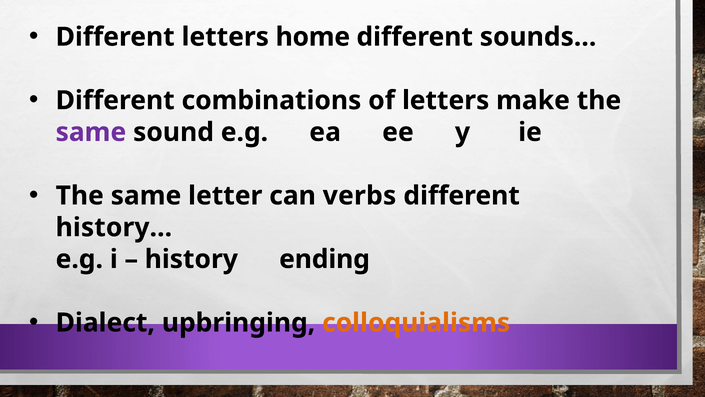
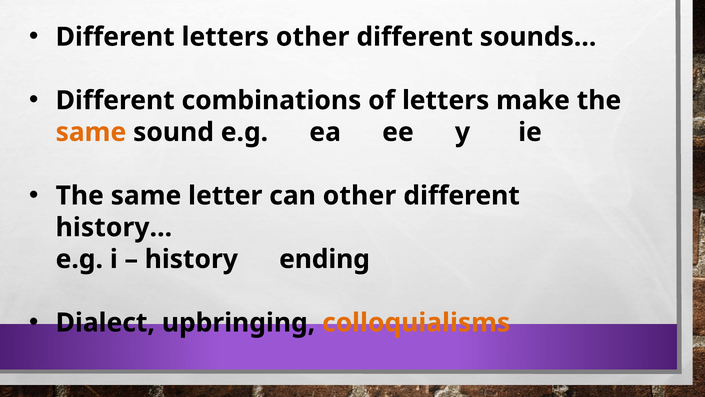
letters home: home -> other
same at (91, 132) colour: purple -> orange
can verbs: verbs -> other
